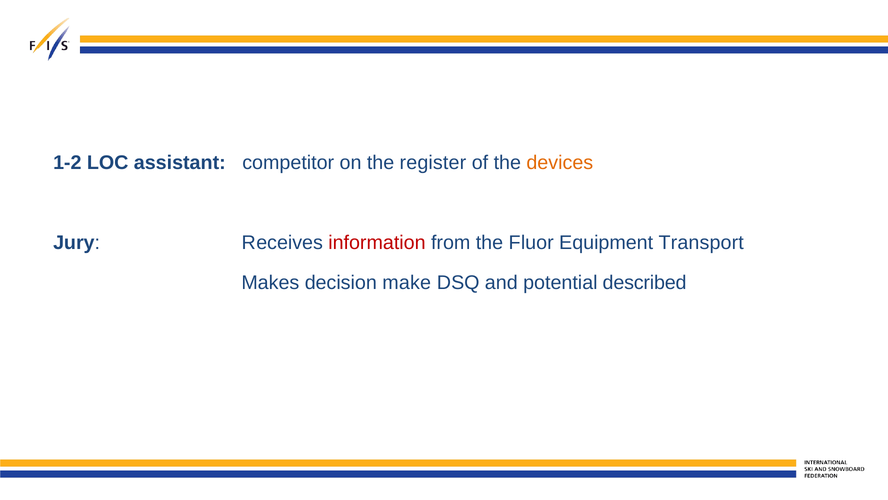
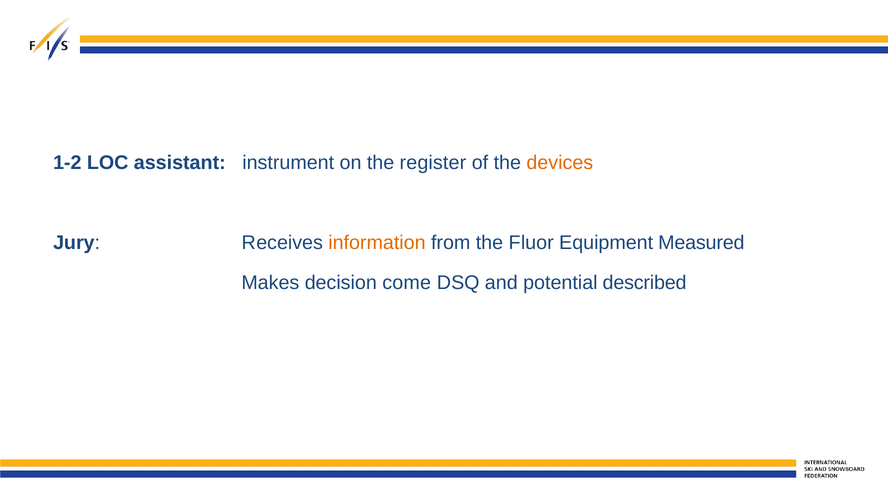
competitor: competitor -> instrument
information colour: red -> orange
Transport: Transport -> Measured
make: make -> come
